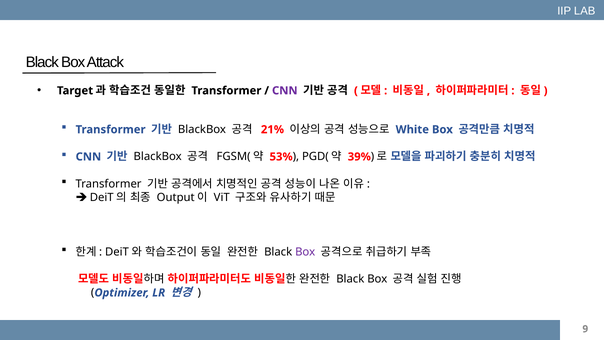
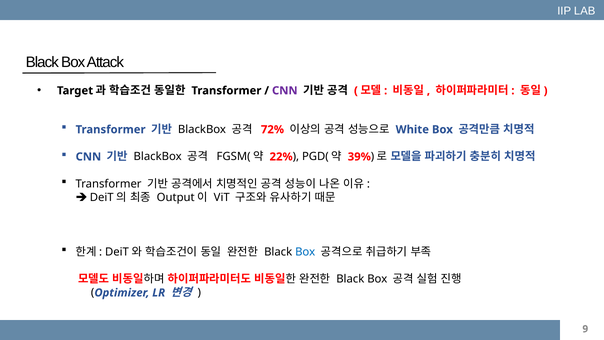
21%: 21% -> 72%
53%: 53% -> 22%
Box at (305, 252) colour: purple -> blue
